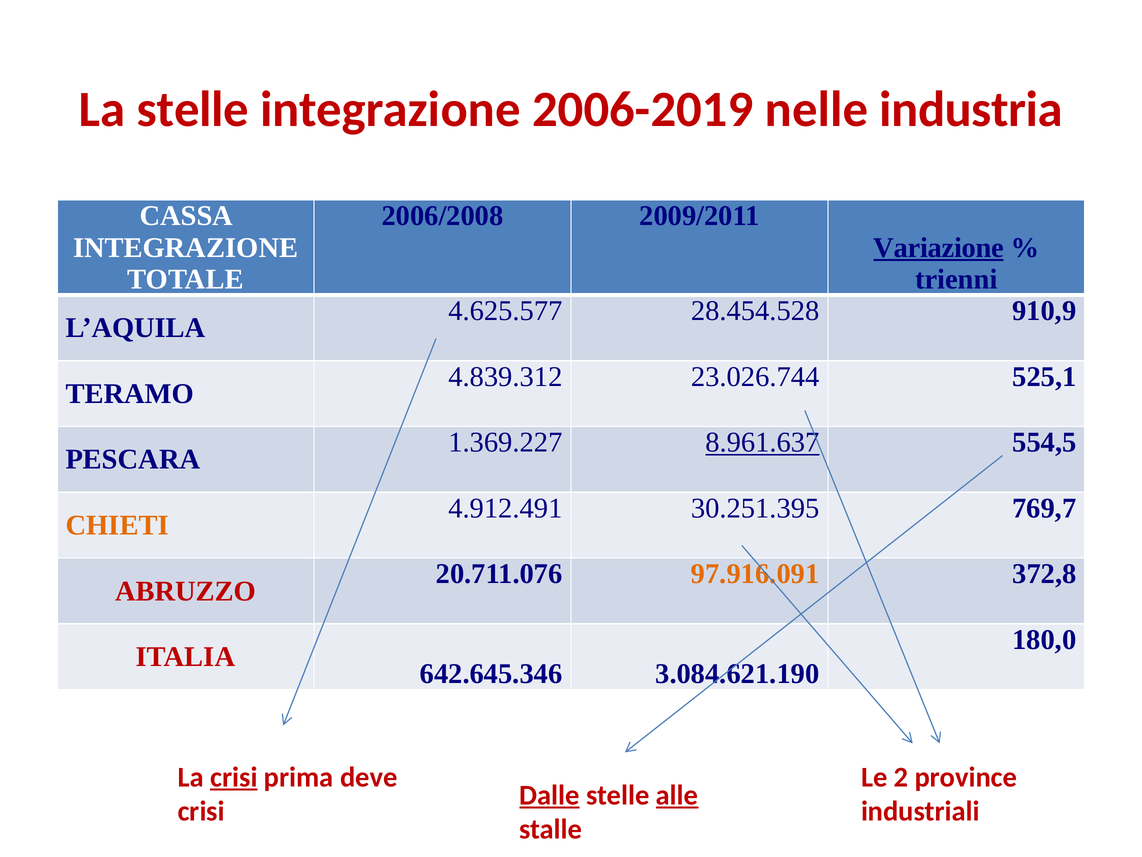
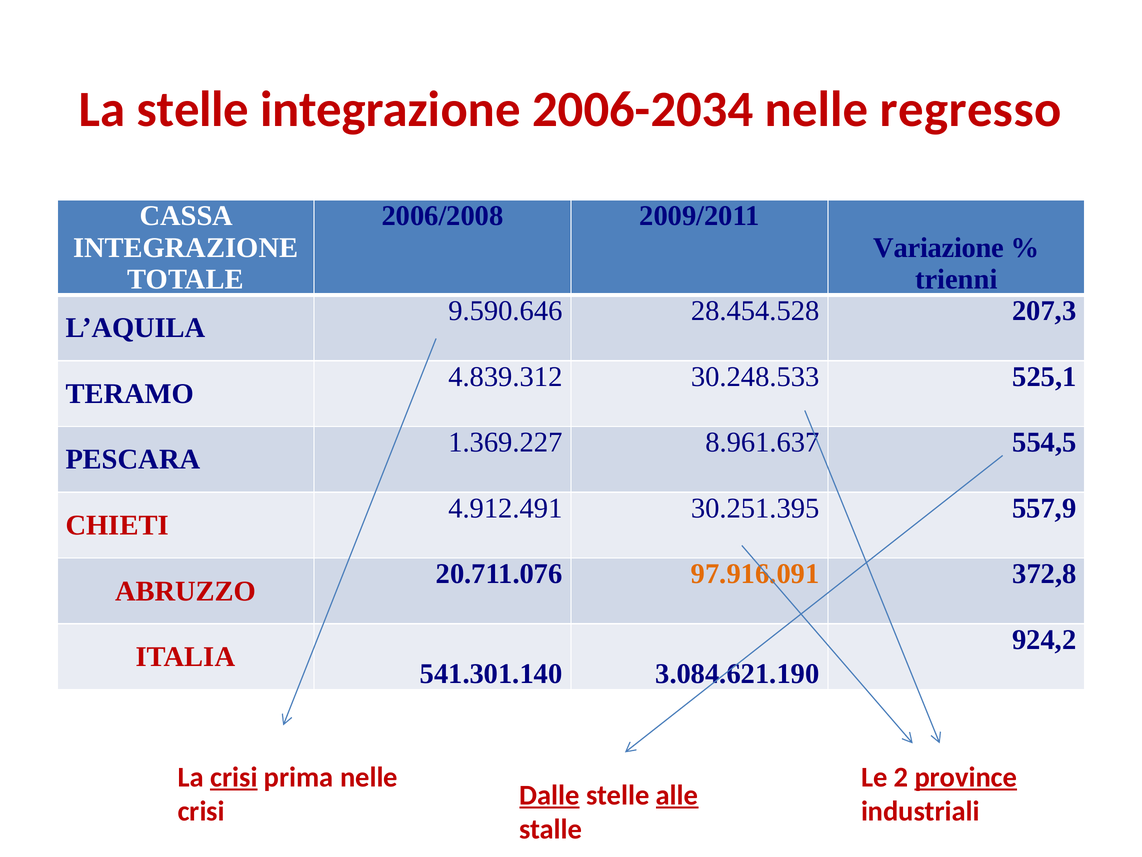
2006-2019: 2006-2019 -> 2006-2034
industria: industria -> regresso
Variazione underline: present -> none
4.625.577: 4.625.577 -> 9.590.646
910,9: 910,9 -> 207,3
23.026.744: 23.026.744 -> 30.248.533
8.961.637 underline: present -> none
769,7: 769,7 -> 557,9
CHIETI colour: orange -> red
180,0: 180,0 -> 924,2
642.645.346: 642.645.346 -> 541.301.140
prima deve: deve -> nelle
province underline: none -> present
